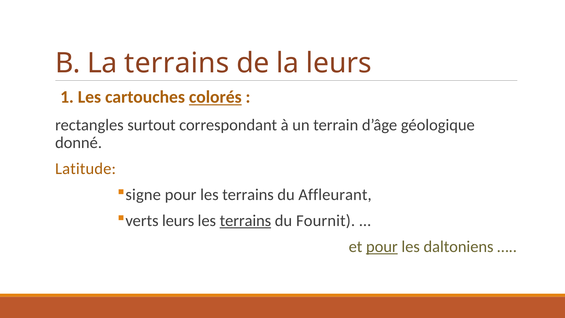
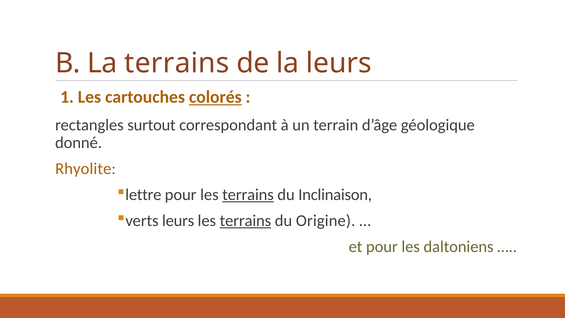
Latitude: Latitude -> Rhyolite
signe: signe -> lettre
terrains at (248, 195) underline: none -> present
Affleurant: Affleurant -> Inclinaison
Fournit: Fournit -> Origine
pour at (382, 247) underline: present -> none
